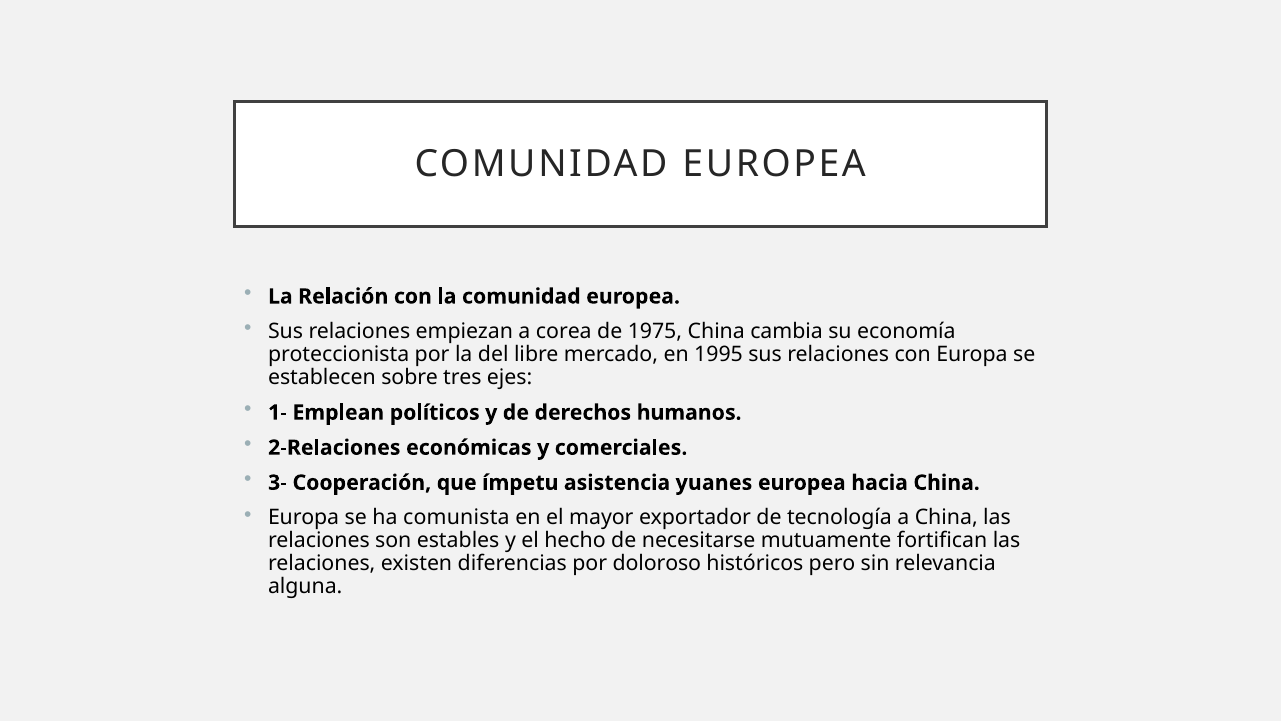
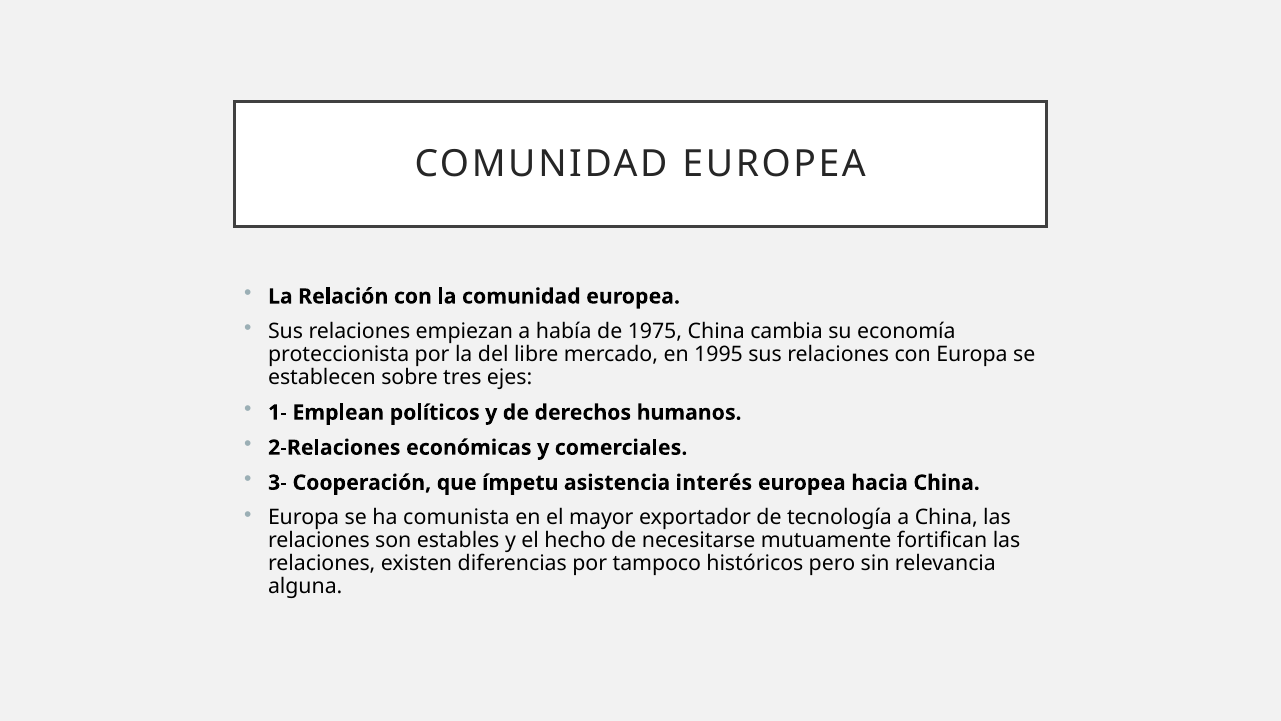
corea: corea -> había
yuanes: yuanes -> interés
doloroso: doloroso -> tampoco
